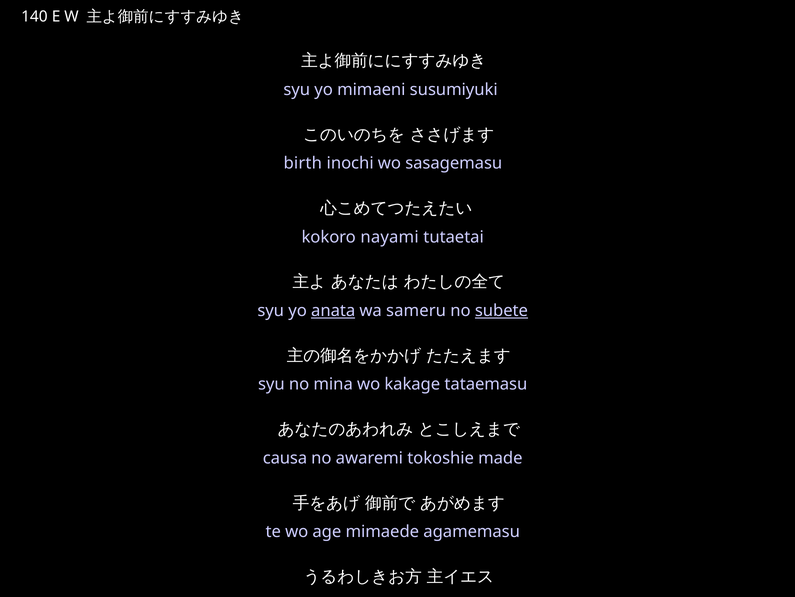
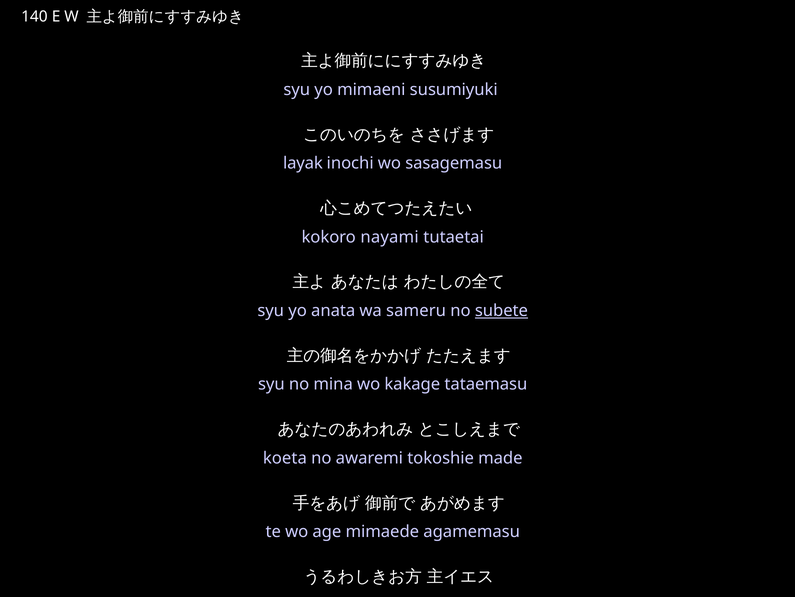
birth: birth -> layak
anata underline: present -> none
causa: causa -> koeta
